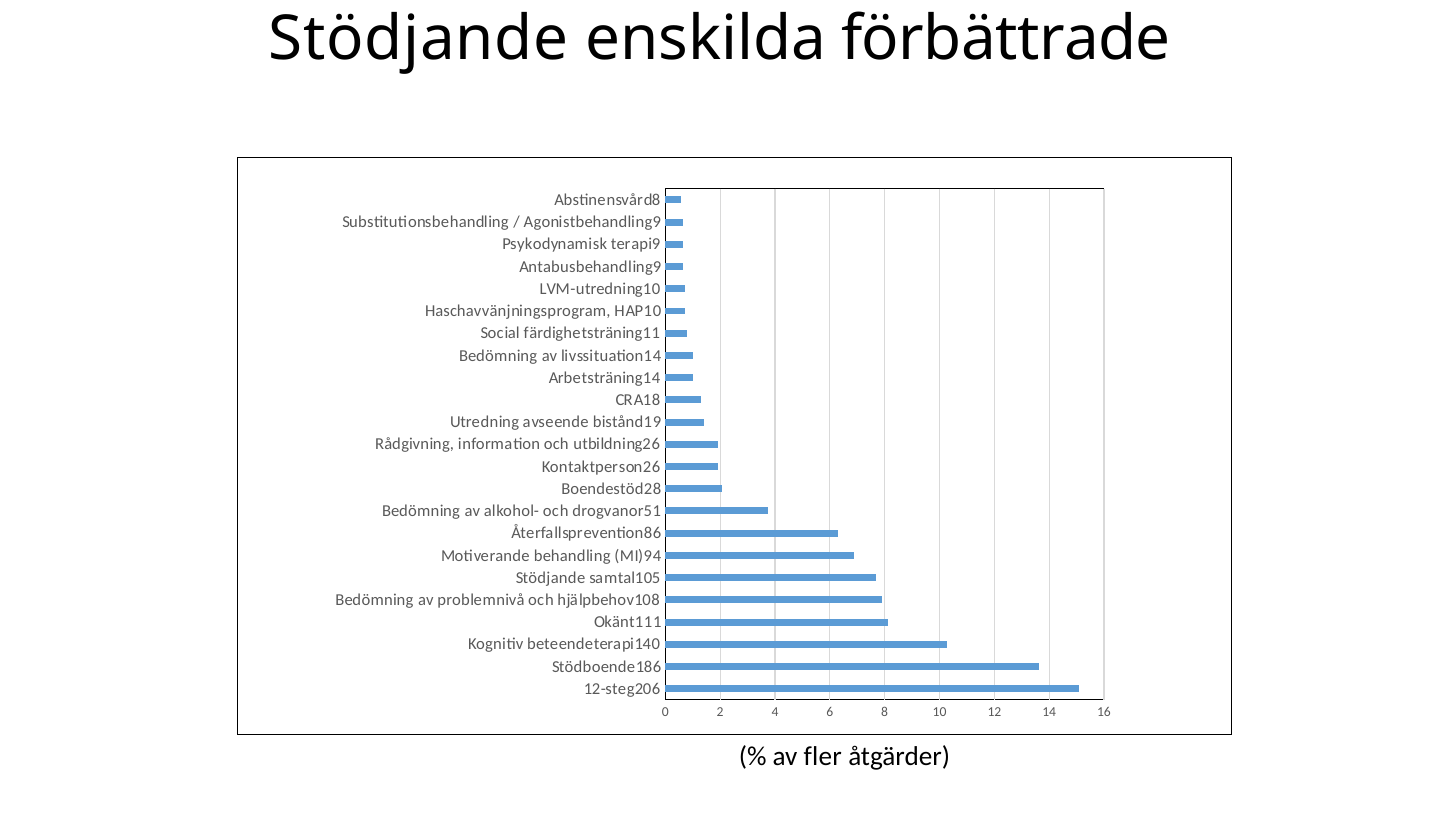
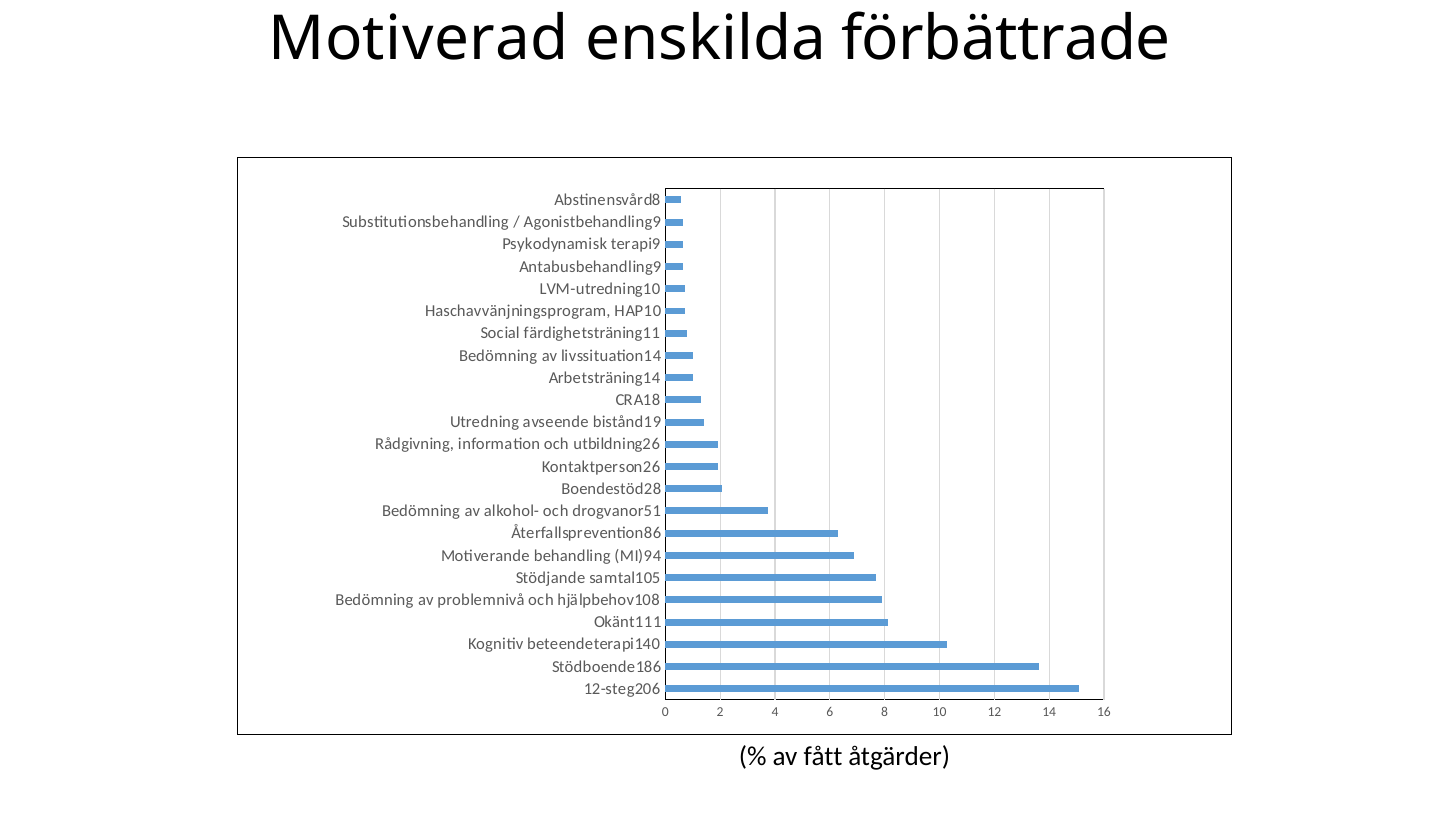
Stödjande at (419, 39): Stödjande -> Motiverad
fler: fler -> fått
